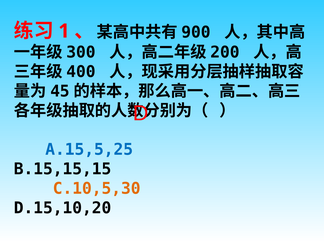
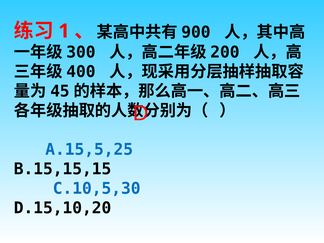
C.10,5,30 colour: orange -> blue
